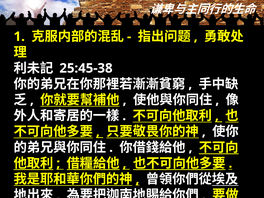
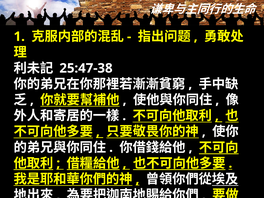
25:45-38: 25:45-38 -> 25:47-38
